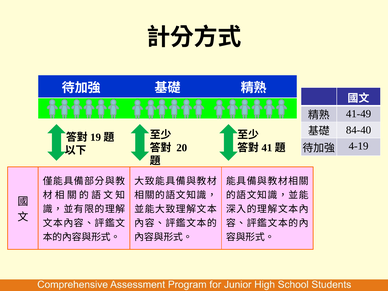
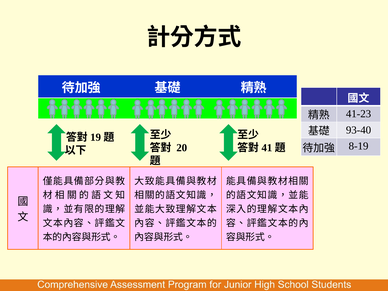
41-49: 41-49 -> 41-23
84-40: 84-40 -> 93-40
4-19: 4-19 -> 8-19
